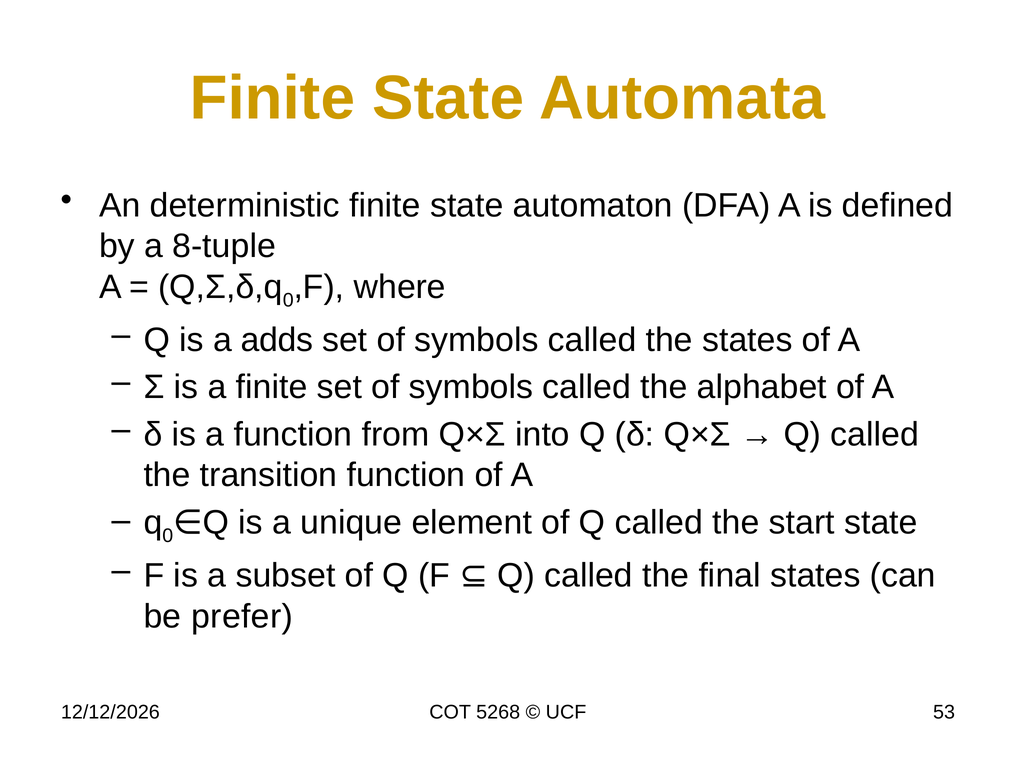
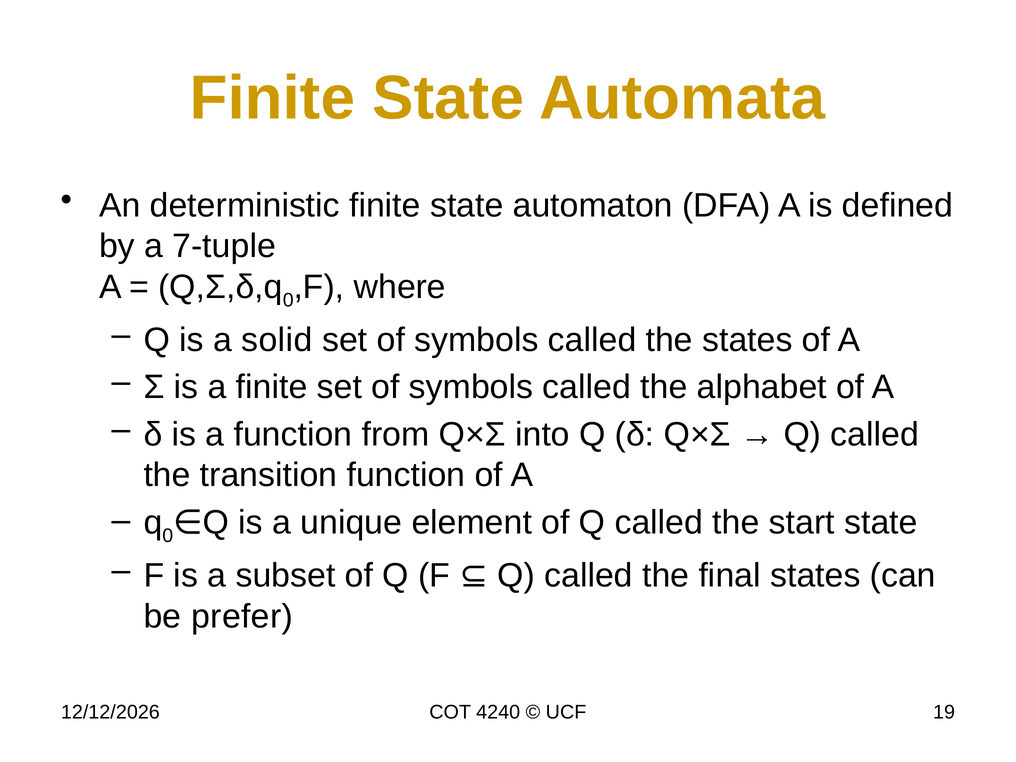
8-tuple: 8-tuple -> 7-tuple
adds: adds -> solid
5268: 5268 -> 4240
53: 53 -> 19
